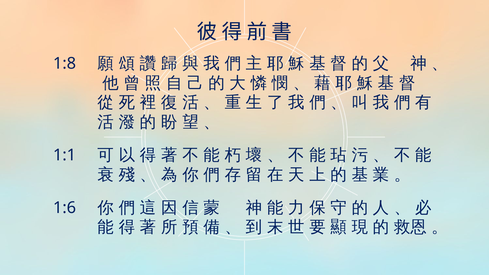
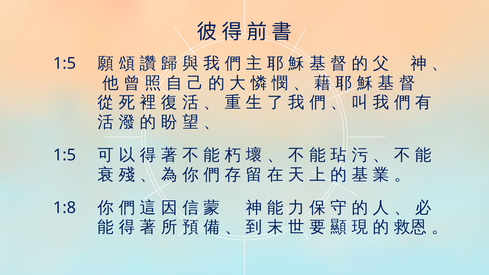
1:8 at (65, 63): 1:8 -> 1:5
1:1 at (65, 155): 1:1 -> 1:5
1:6: 1:6 -> 1:8
